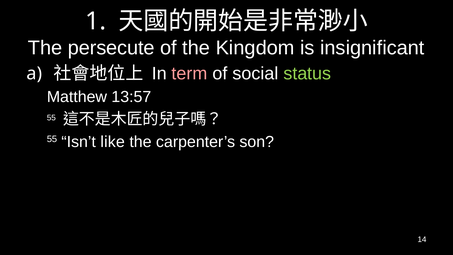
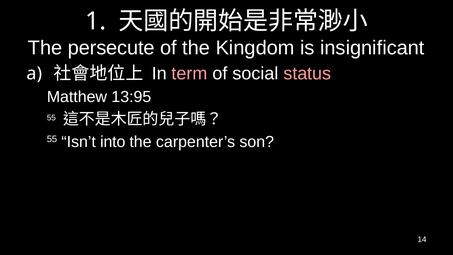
status colour: light green -> pink
13:57: 13:57 -> 13:95
like: like -> into
